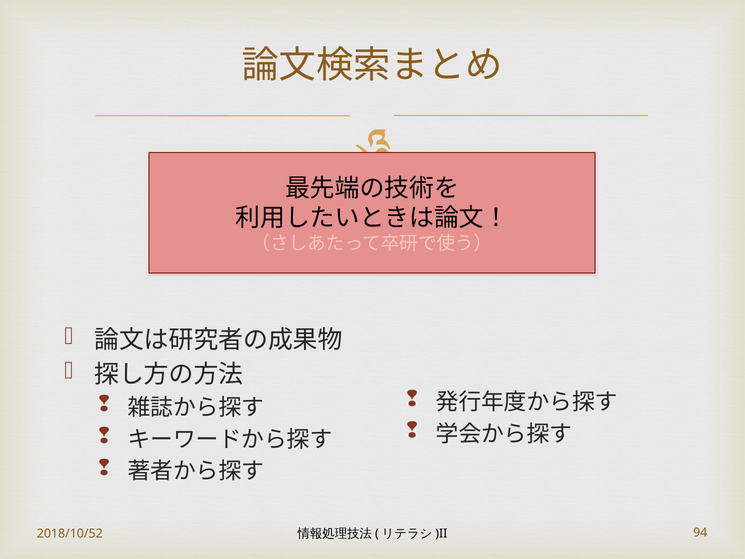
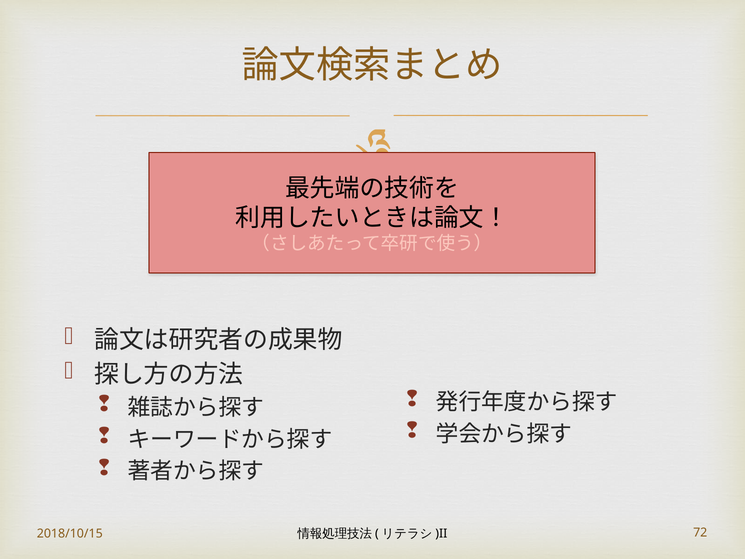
2018/10/52: 2018/10/52 -> 2018/10/15
94: 94 -> 72
